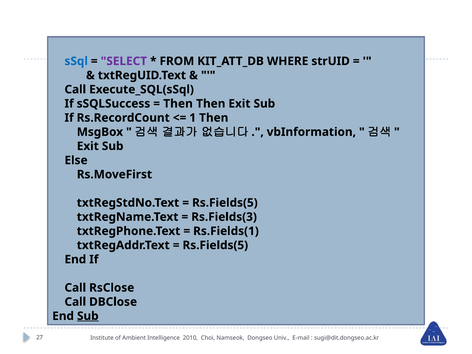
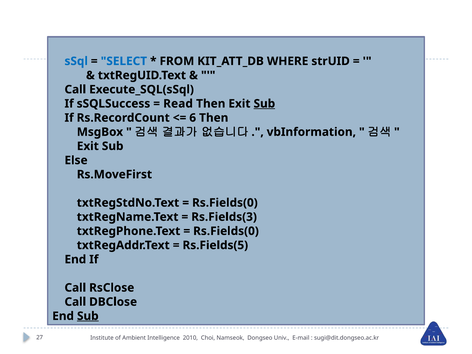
SELECT colour: purple -> blue
Then at (178, 104): Then -> Read
Sub at (264, 104) underline: none -> present
1: 1 -> 6
Rs.Fields(5 at (225, 203): Rs.Fields(5 -> Rs.Fields(0
Rs.Fields(1 at (226, 231): Rs.Fields(1 -> Rs.Fields(0
